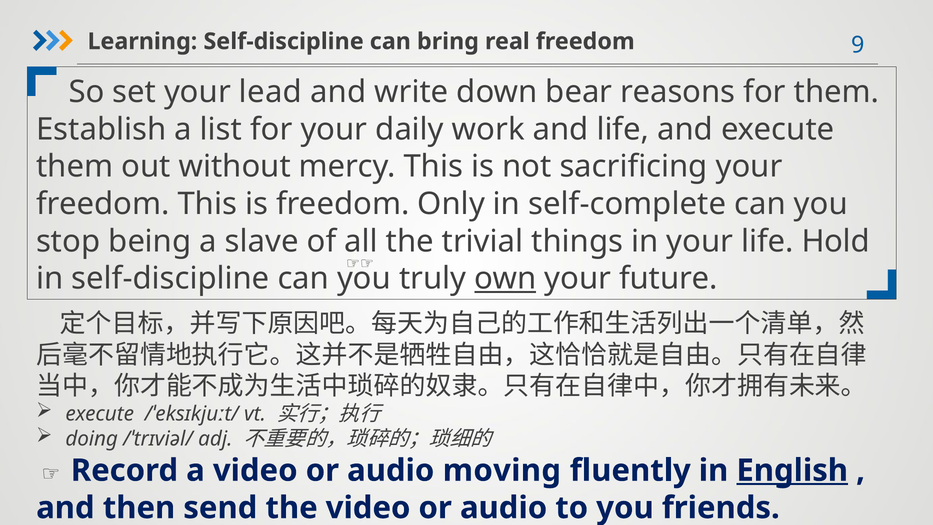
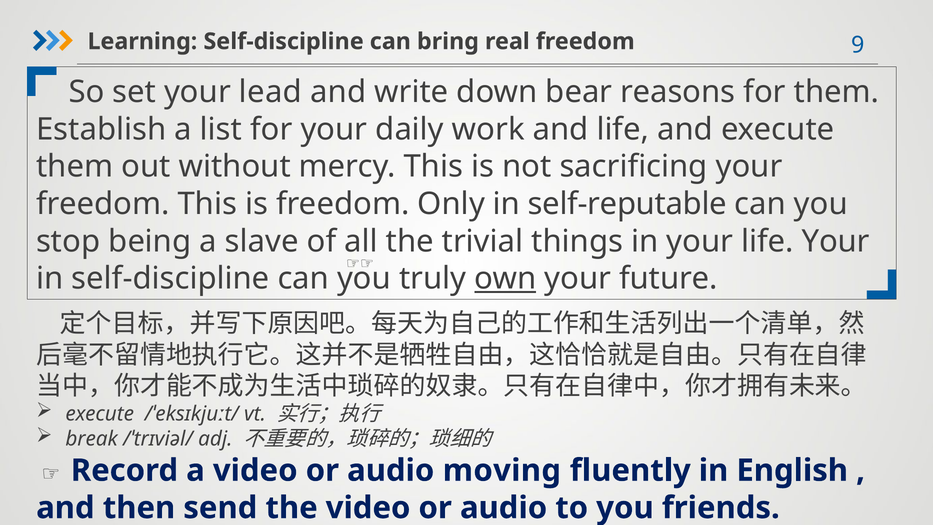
self-complete: self-complete -> self-reputable
life Hold: Hold -> Your
doing: doing -> break
English underline: present -> none
